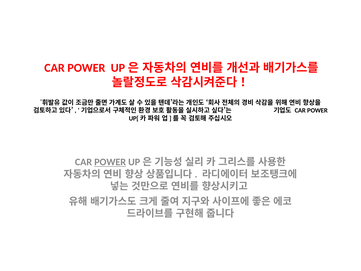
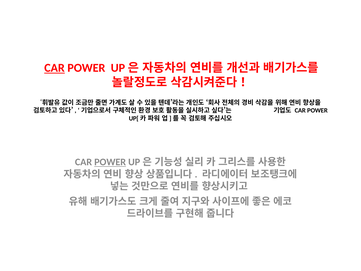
CAR at (54, 68) underline: none -> present
